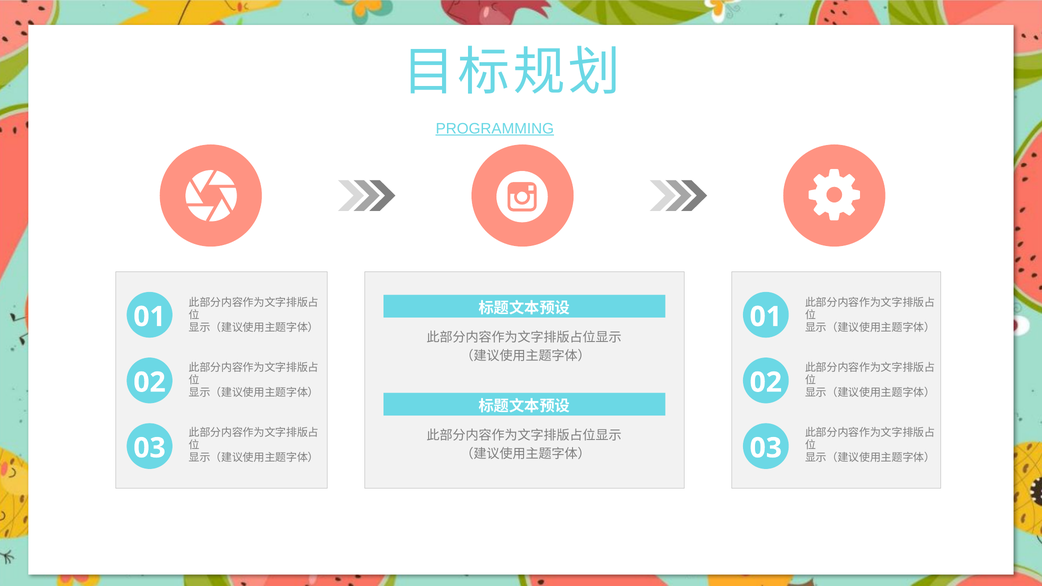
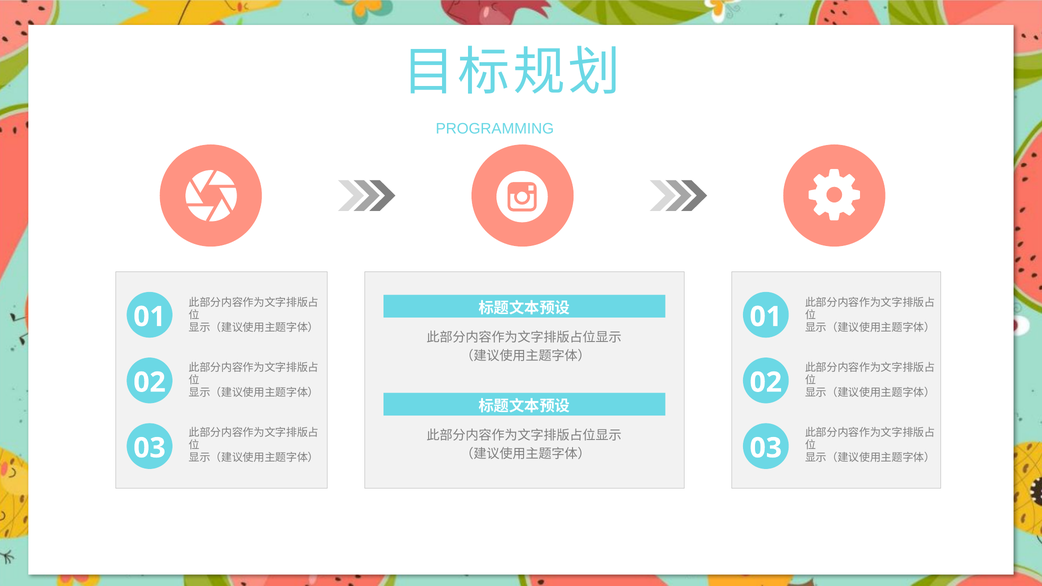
PROGRAMMING underline: present -> none
